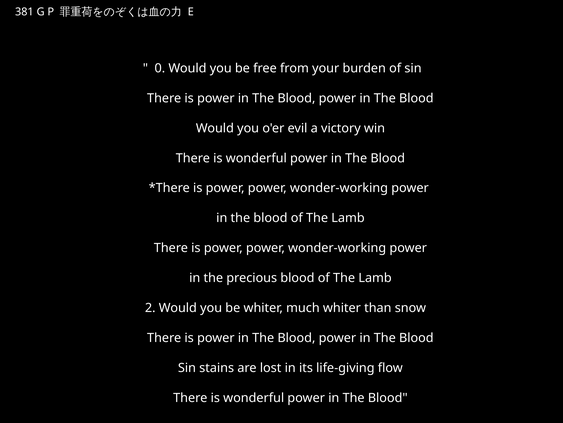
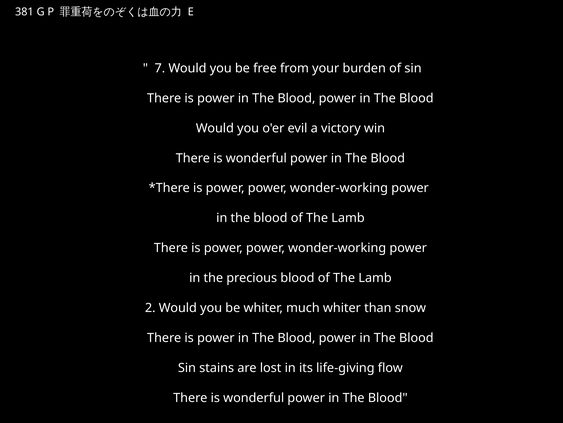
0: 0 -> 7
